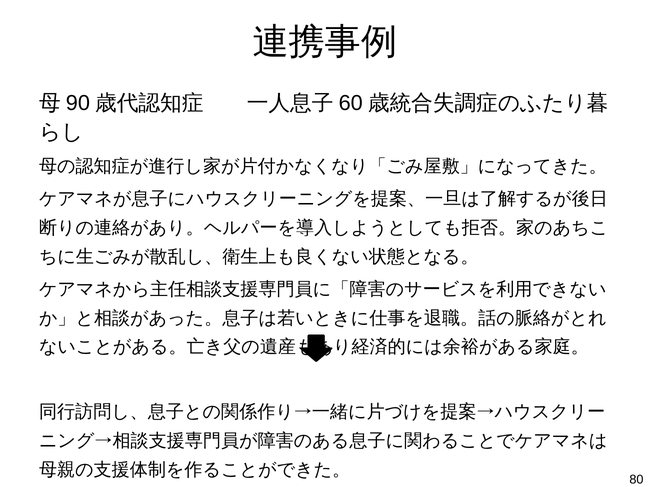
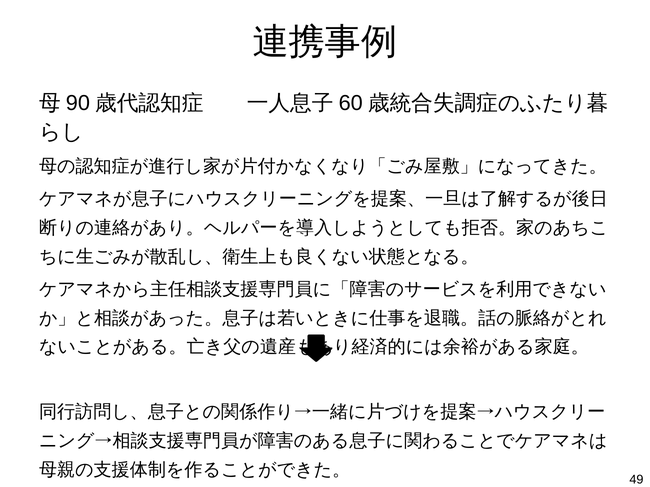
80: 80 -> 49
